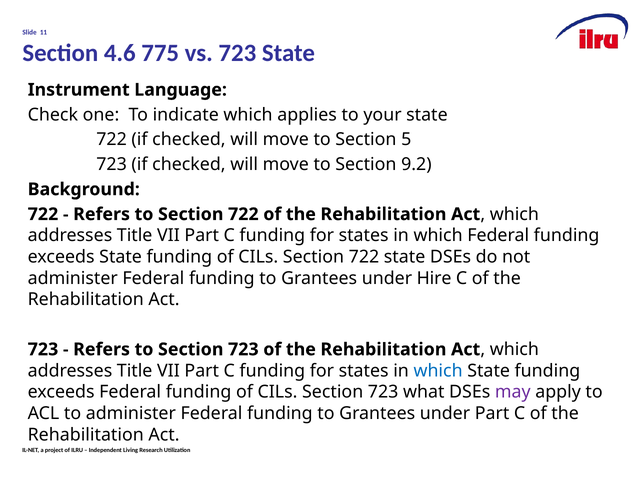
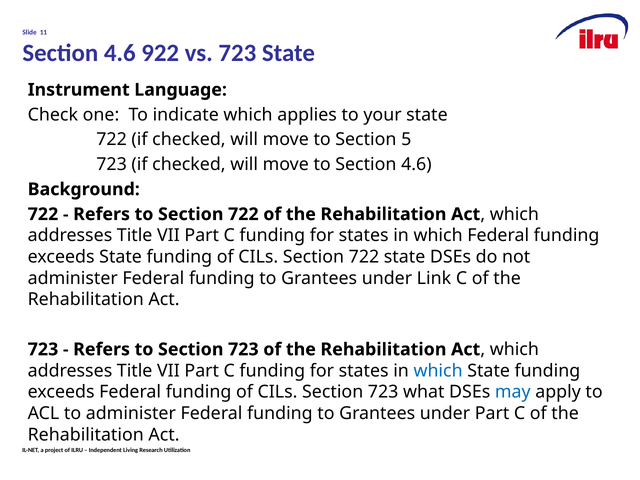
775: 775 -> 922
to Section 9.2: 9.2 -> 4.6
Hire: Hire -> Link
may colour: purple -> blue
